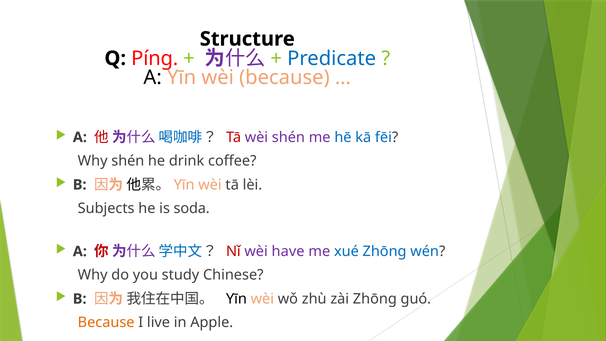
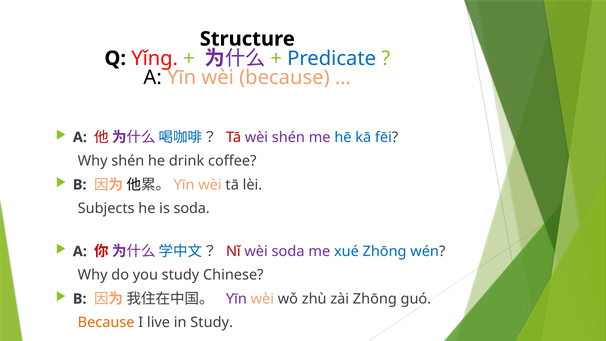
Píng: Píng -> Yǐng
wèi have: have -> soda
Yīn at (236, 299) colour: black -> purple
in Apple: Apple -> Study
